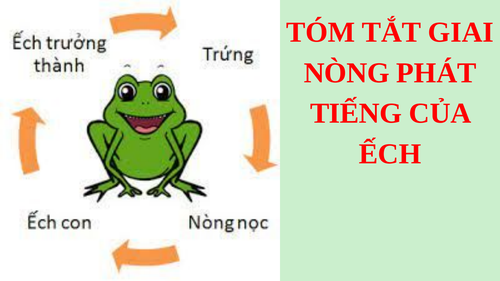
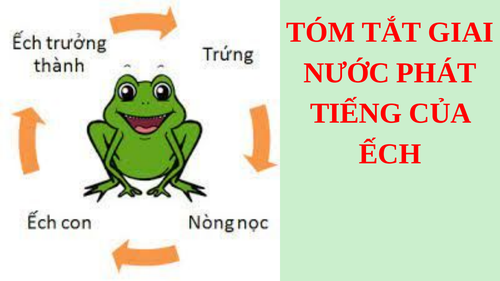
NÒNG: NÒNG -> NƯỚC
